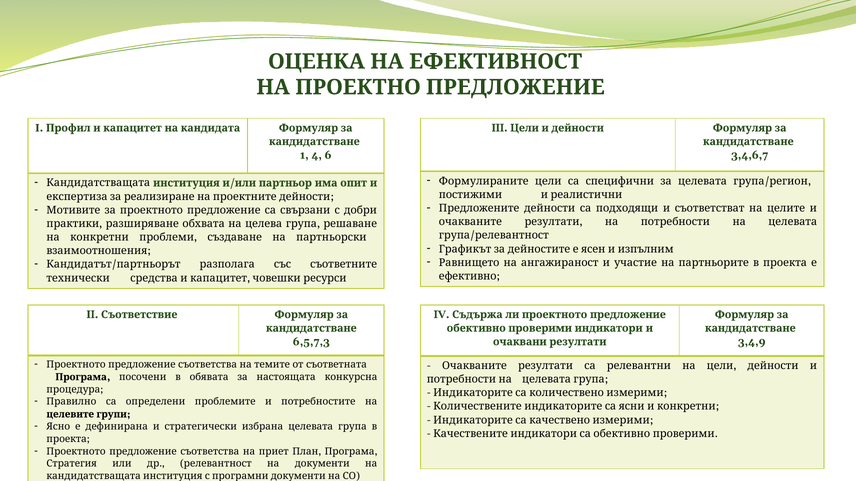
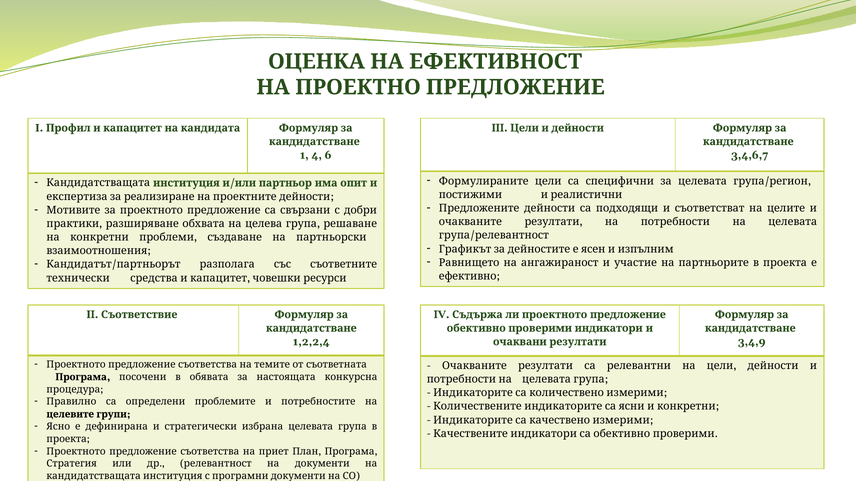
6,5,7,3: 6,5,7,3 -> 1,2,2,4
